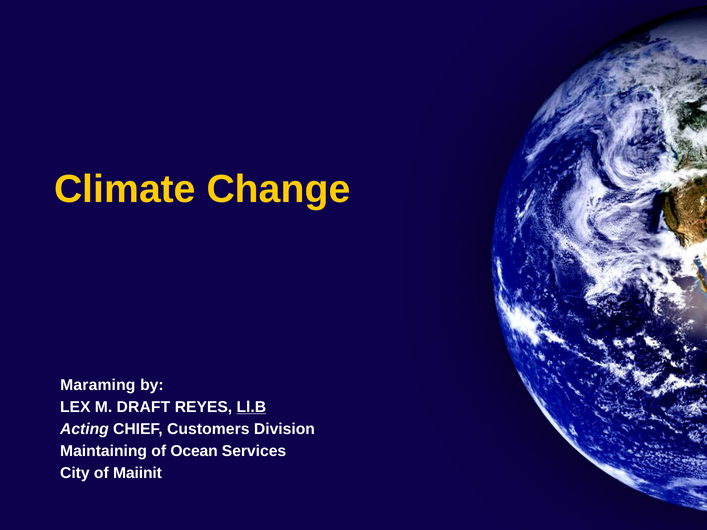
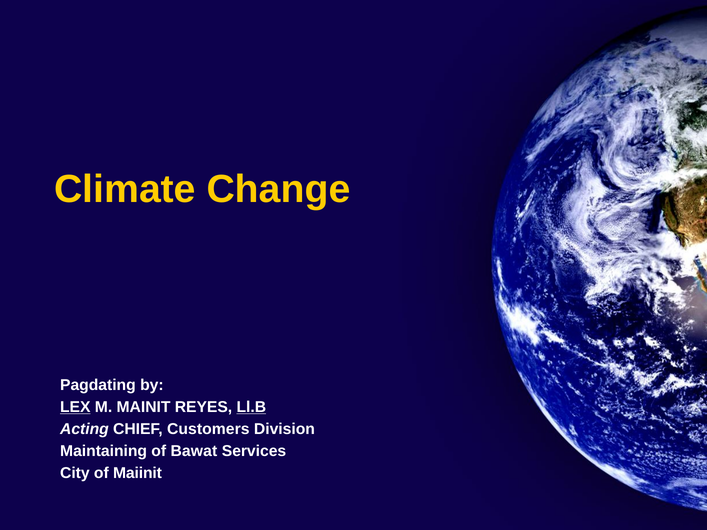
Maraming: Maraming -> Pagdating
LEX underline: none -> present
DRAFT: DRAFT -> MAINIT
Ocean: Ocean -> Bawat
